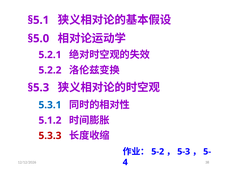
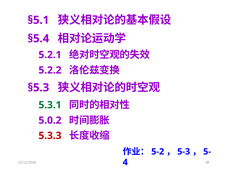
§5.0: §5.0 -> §5.4
5.3.1 colour: blue -> green
5.1.2: 5.1.2 -> 5.0.2
